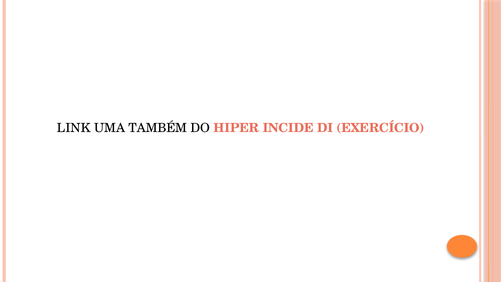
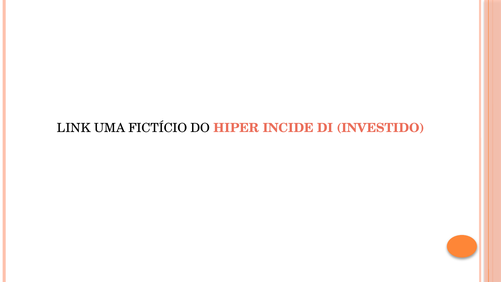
TAMBÉM: TAMBÉM -> FICTÍCIO
EXERCÍCIO: EXERCÍCIO -> INVESTIDO
